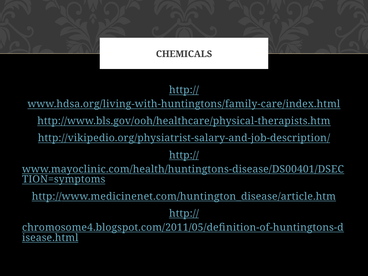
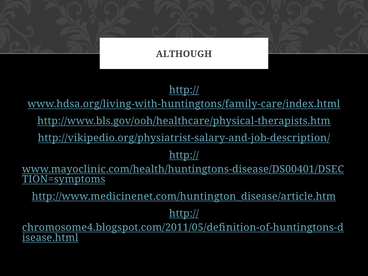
CHEMICALS: CHEMICALS -> ALTHOUGH
